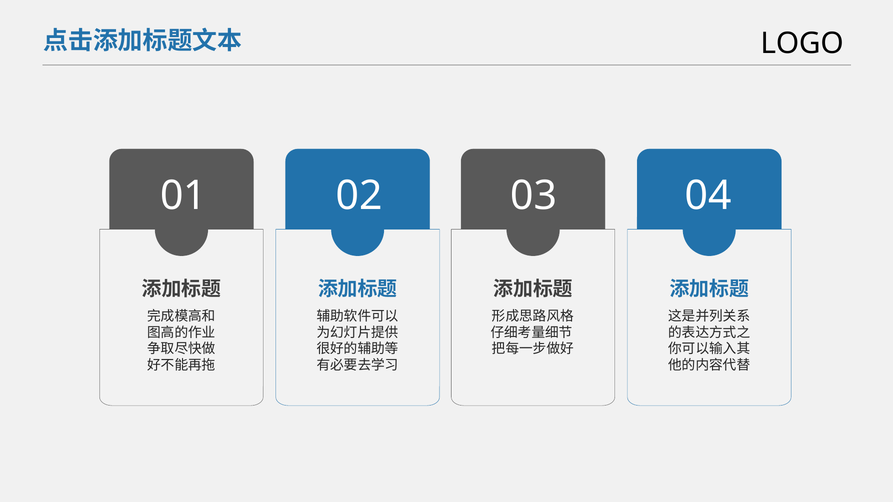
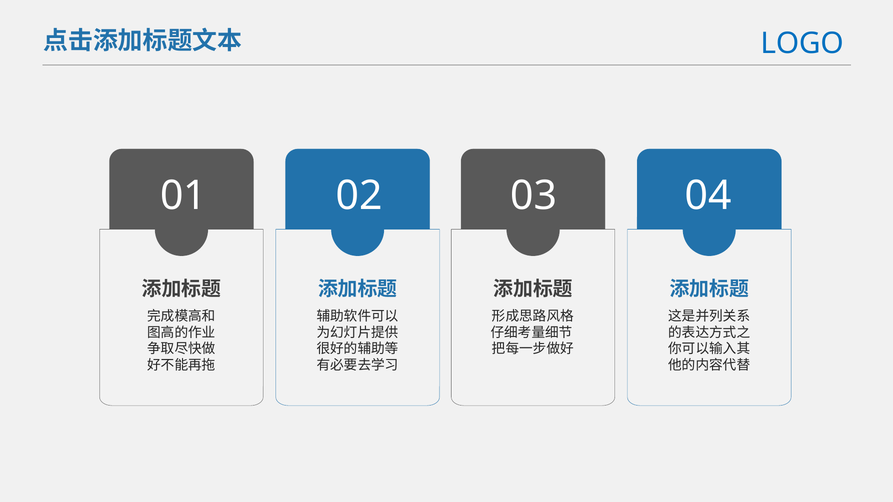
LOGO colour: black -> blue
